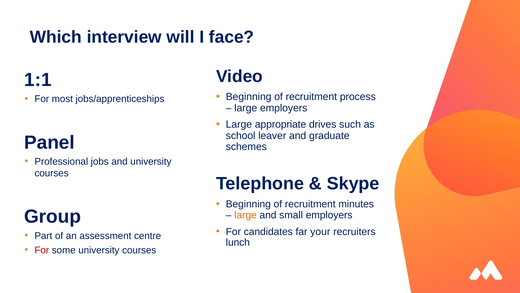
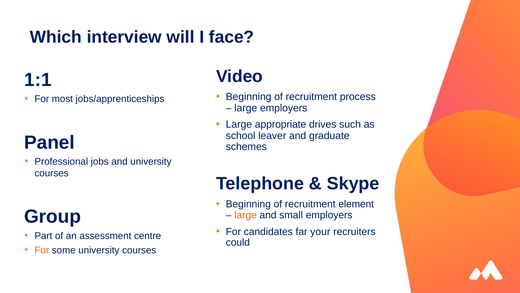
minutes: minutes -> element
lunch: lunch -> could
For at (42, 250) colour: red -> orange
